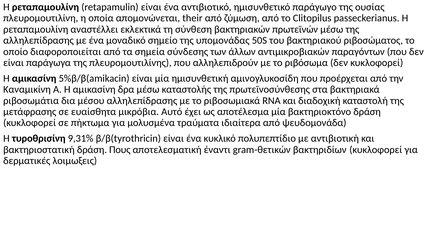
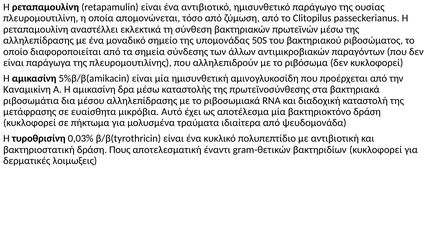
their: their -> τόσο
9,31%: 9,31% -> 0,03%
